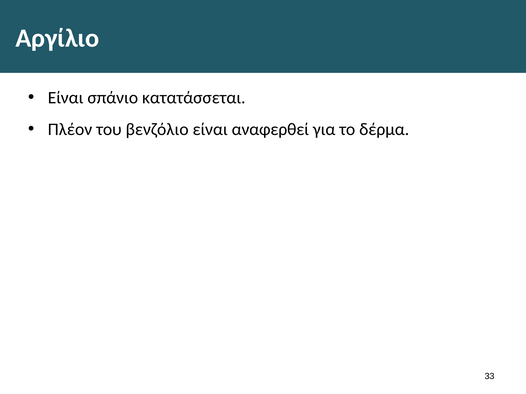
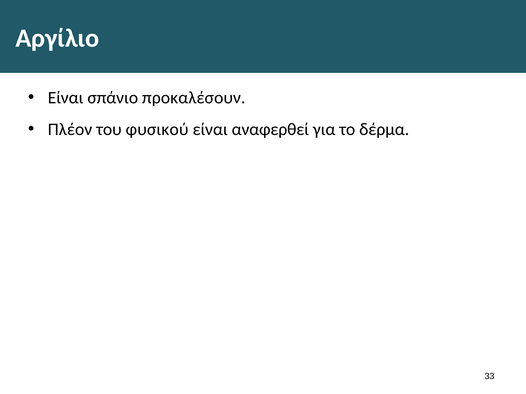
κατατάσσεται: κατατάσσεται -> προκαλέσουν
βενζόλιο: βενζόλιο -> φυσικού
